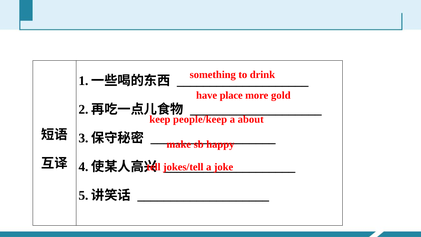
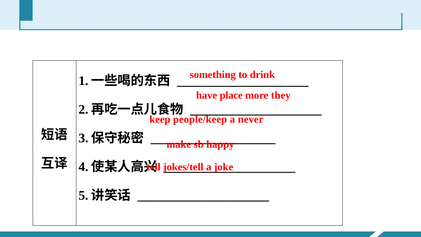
gold: gold -> they
about: about -> never
